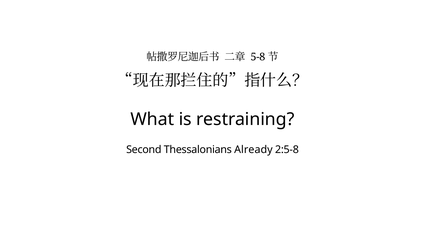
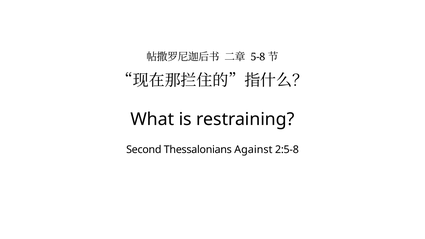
Already: Already -> Against
